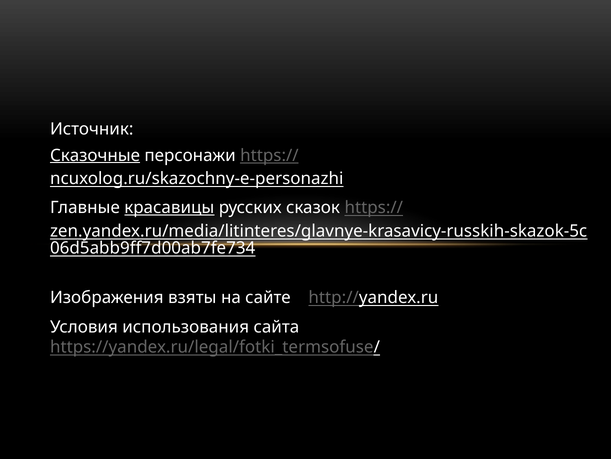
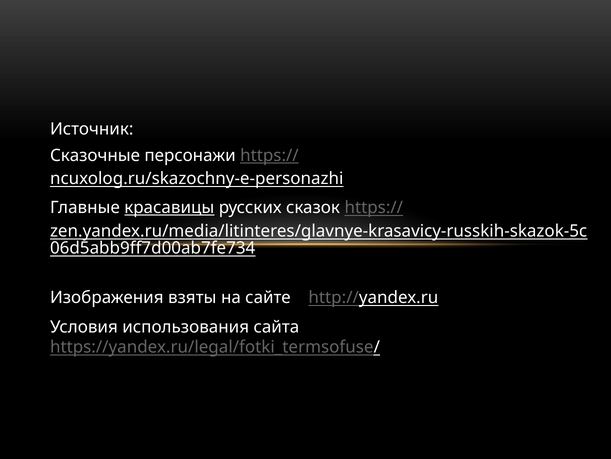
Сказочные underline: present -> none
